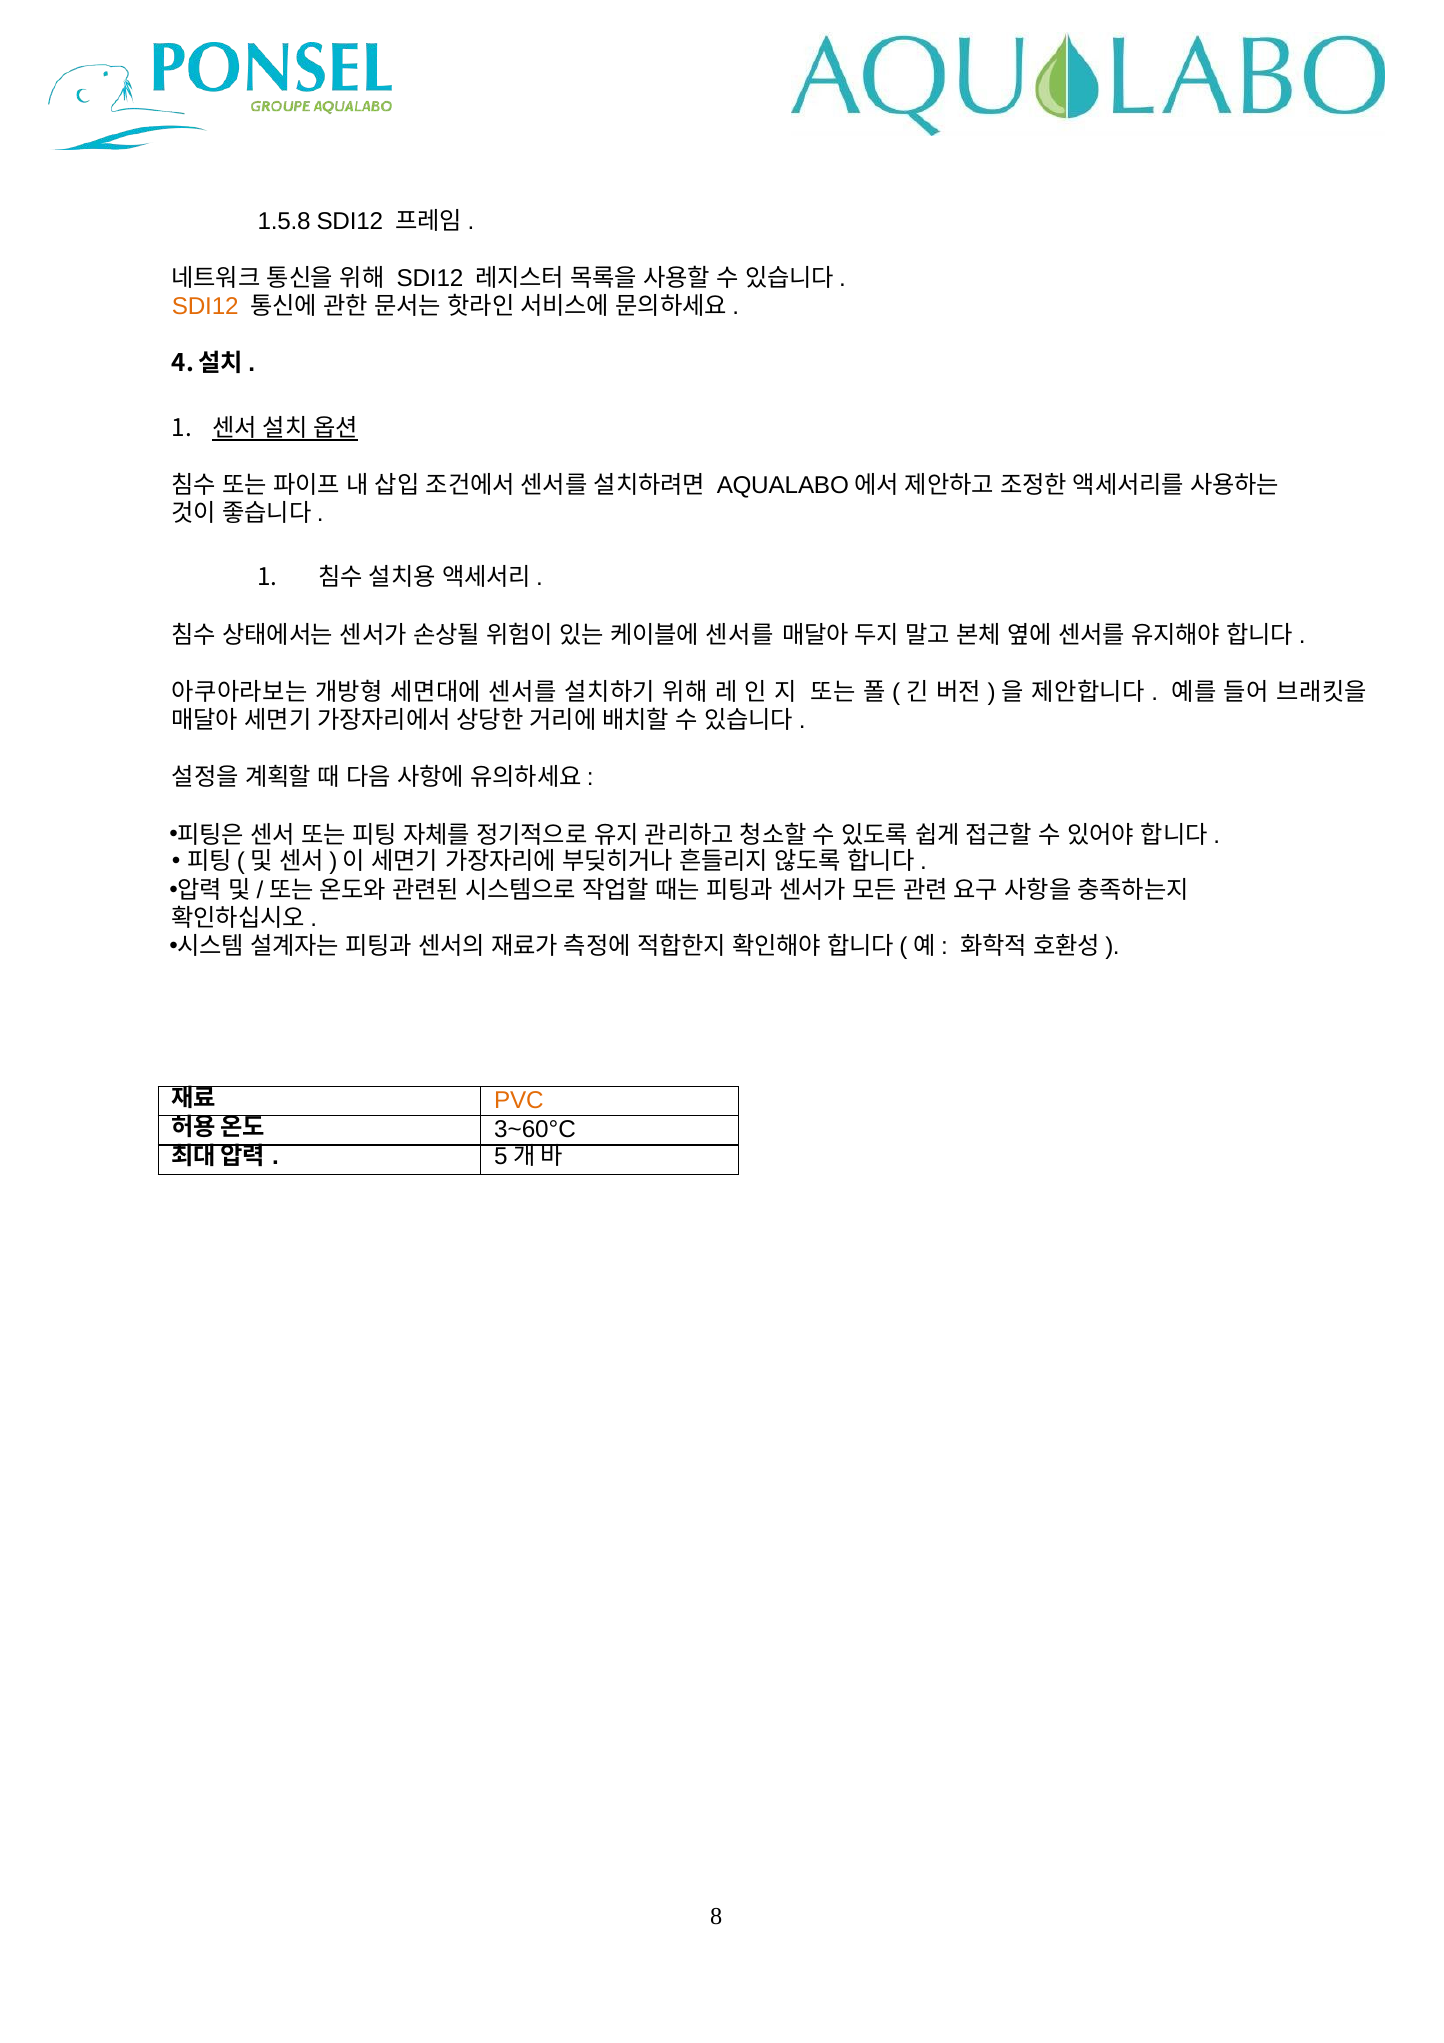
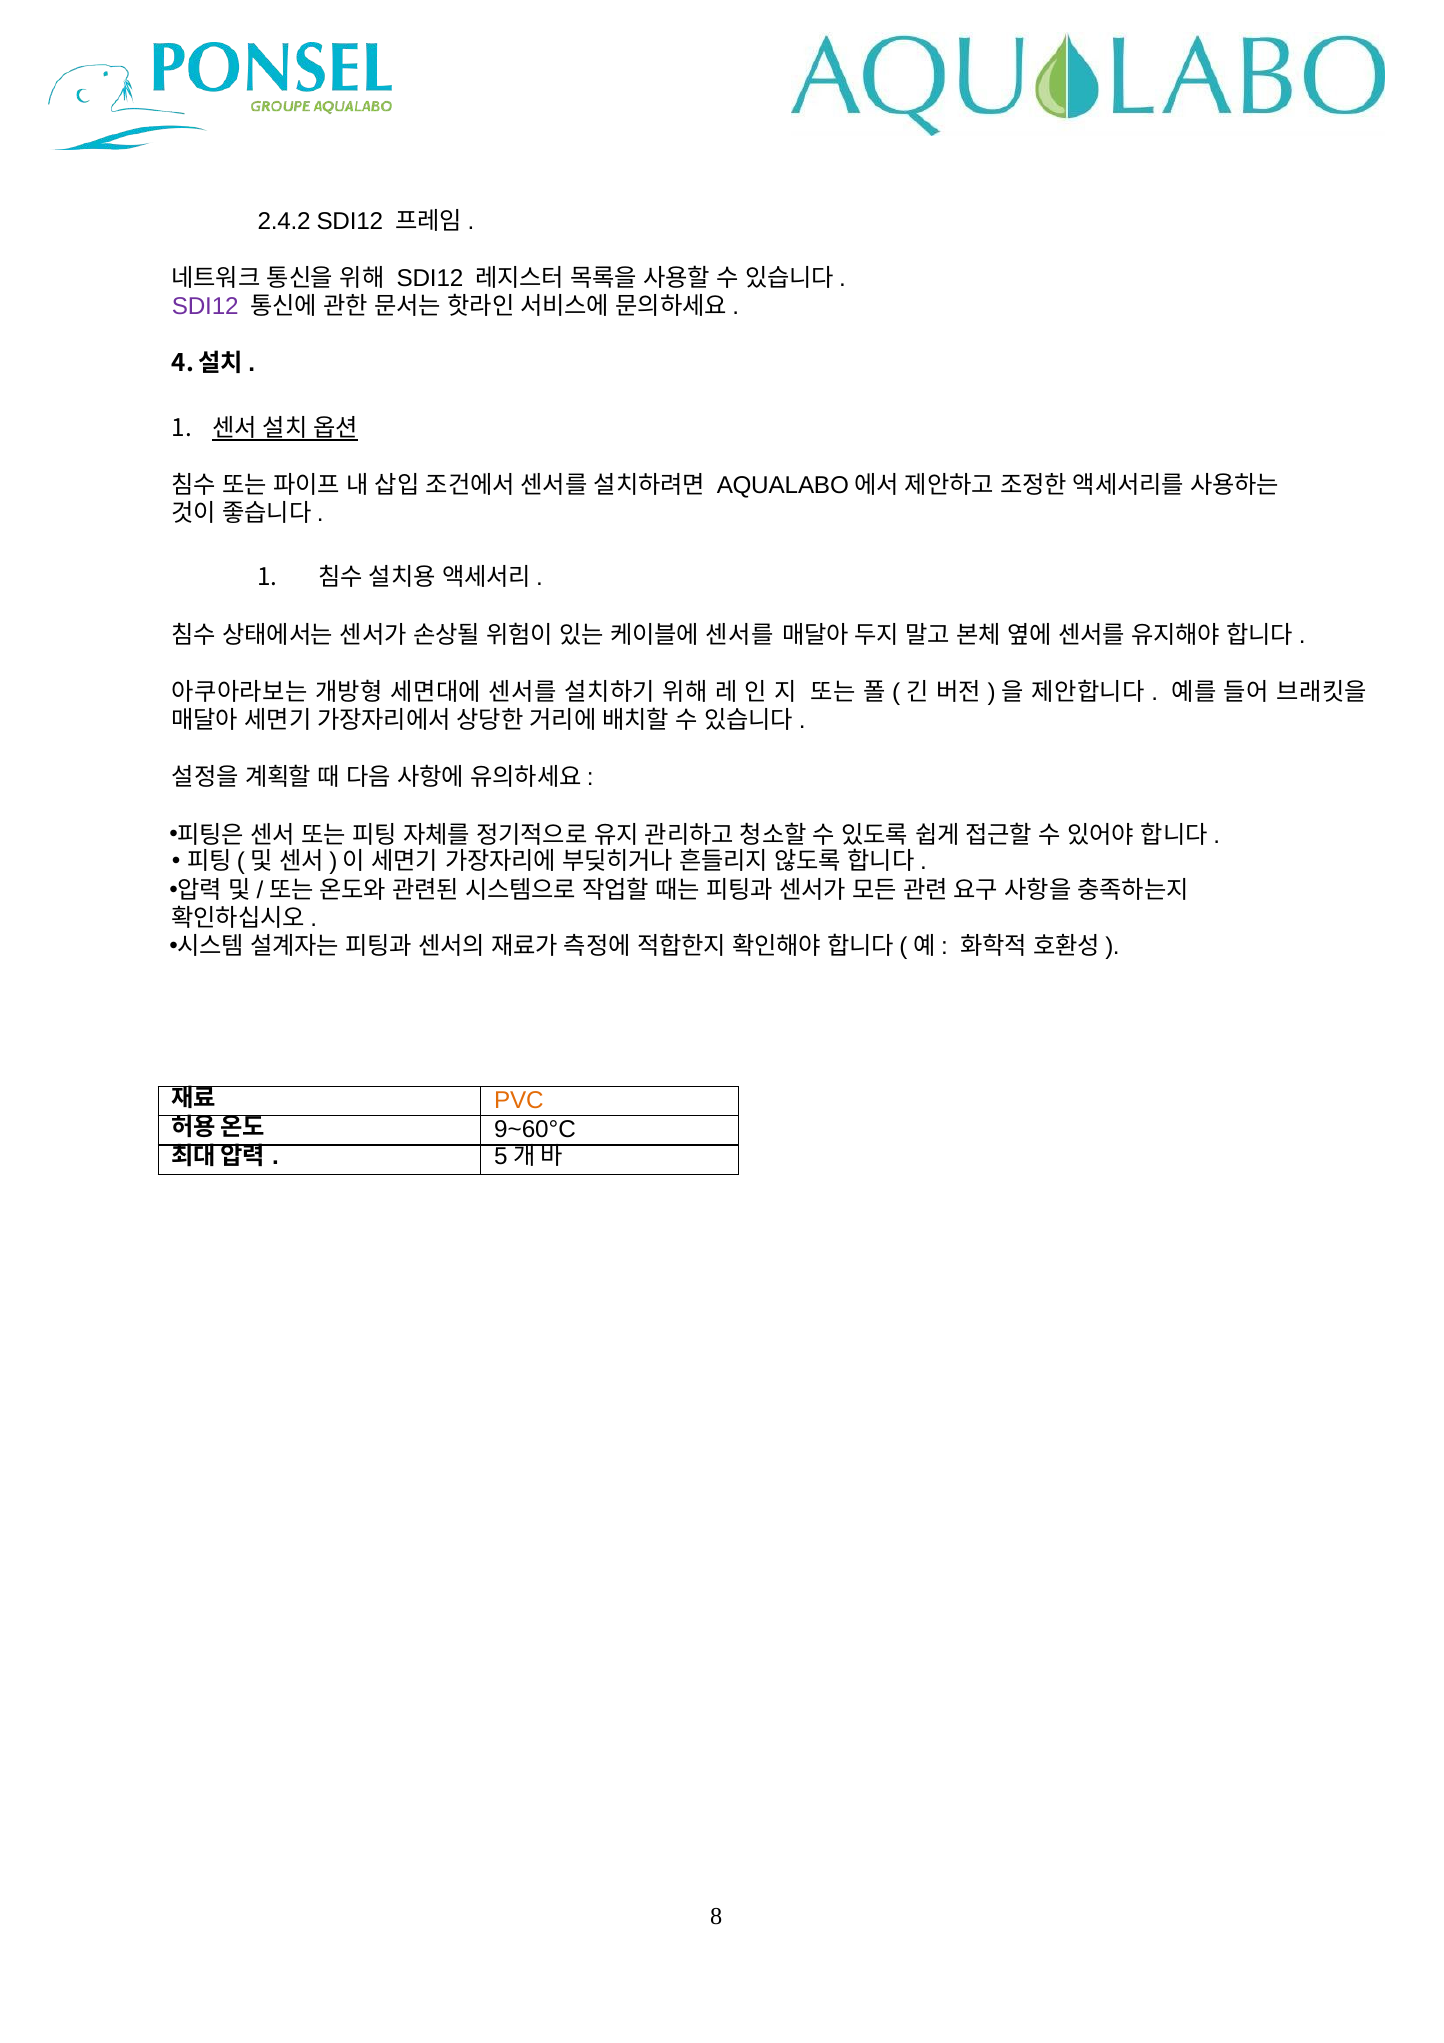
1.5.8: 1.5.8 -> 2.4.2
SDI12 at (205, 307) colour: orange -> purple
3~60°C: 3~60°C -> 9~60°C
